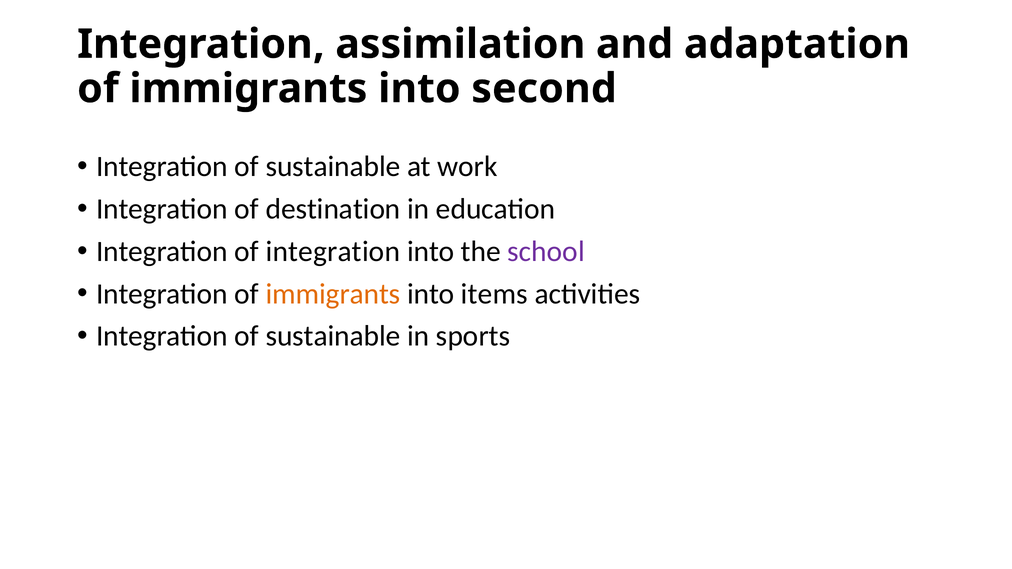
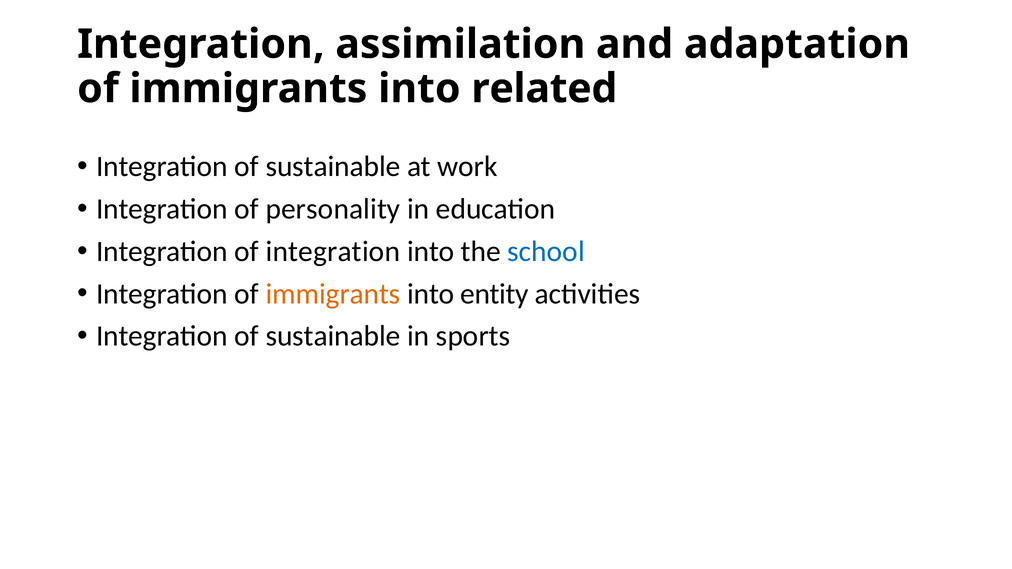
second: second -> related
destination: destination -> personality
school colour: purple -> blue
items: items -> entity
